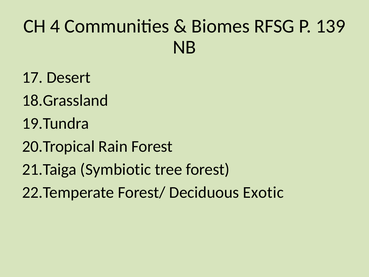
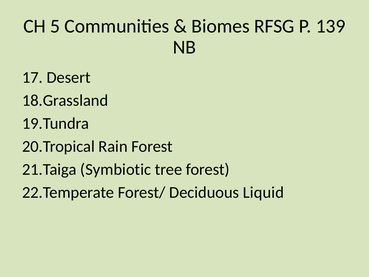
4: 4 -> 5
Exotic: Exotic -> Liquid
